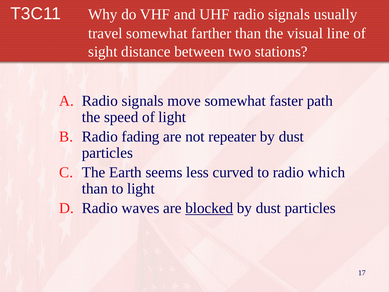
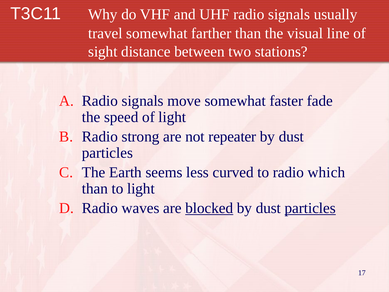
path: path -> fade
fading: fading -> strong
particles at (310, 208) underline: none -> present
